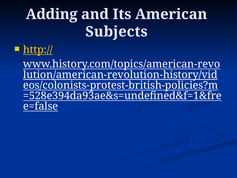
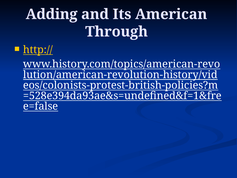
Subjects: Subjects -> Through
